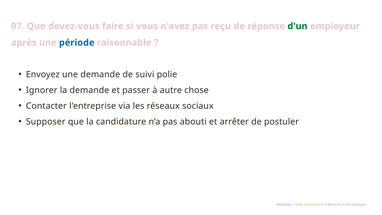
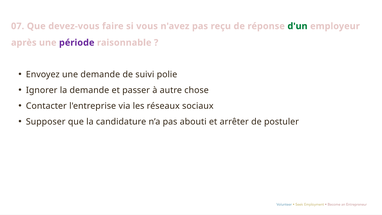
période colour: blue -> purple
